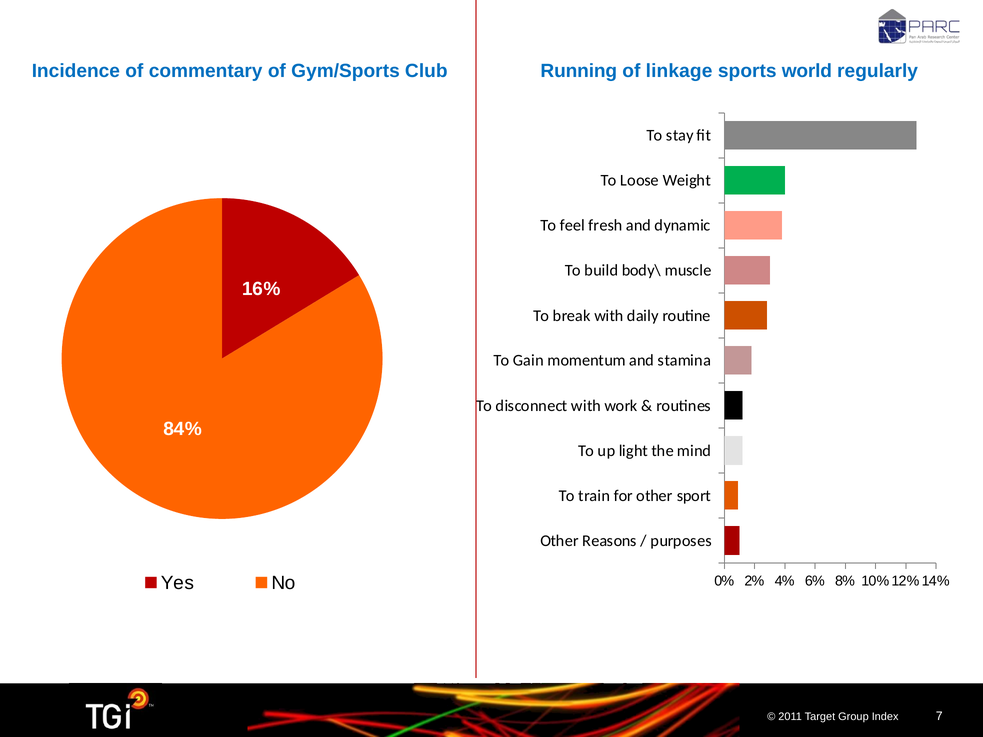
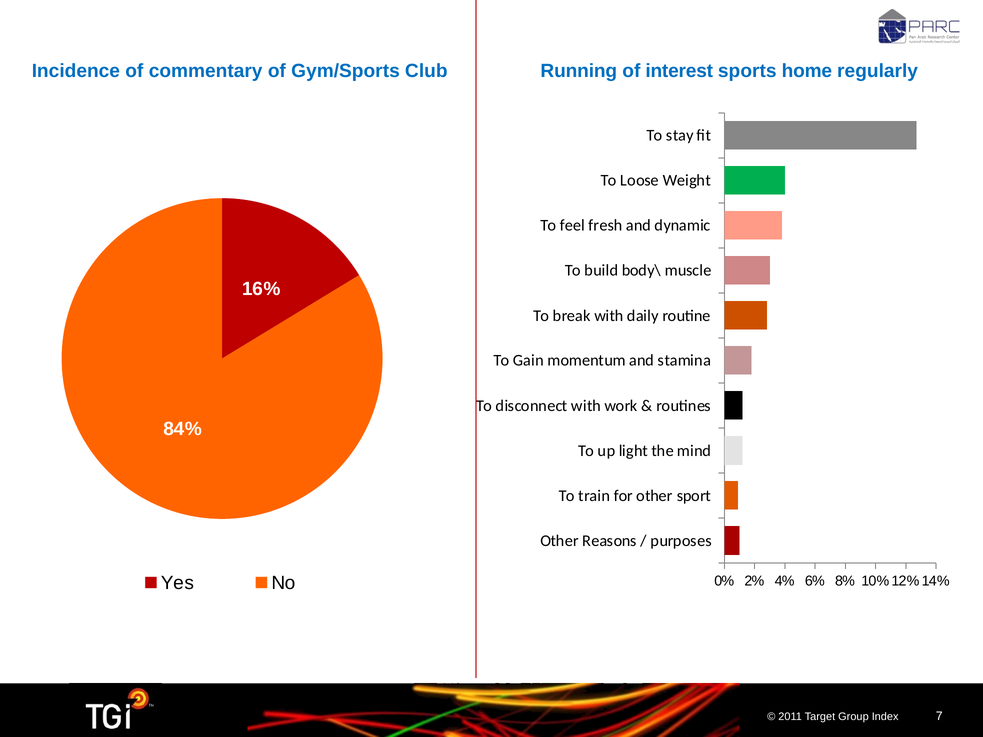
linkage: linkage -> interest
world: world -> home
